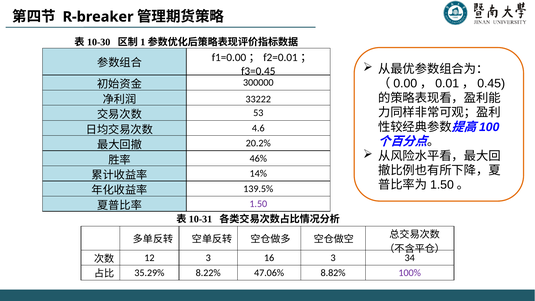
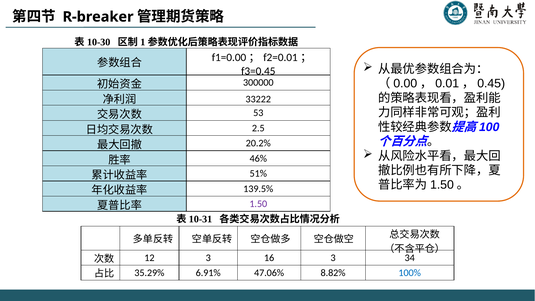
4.6: 4.6 -> 2.5
14%: 14% -> 51%
8.22%: 8.22% -> 6.91%
100% colour: purple -> blue
